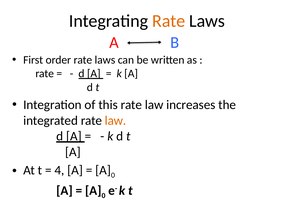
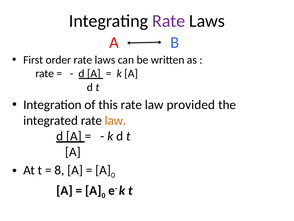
Rate at (169, 21) colour: orange -> purple
increases: increases -> provided
4: 4 -> 8
